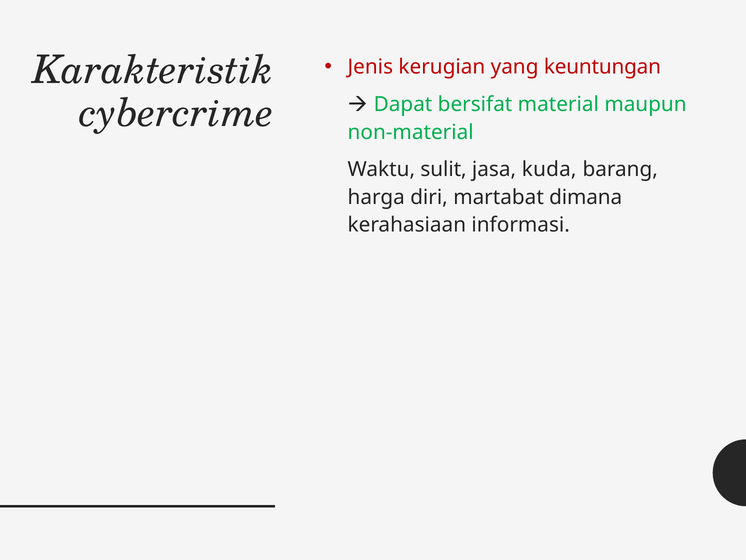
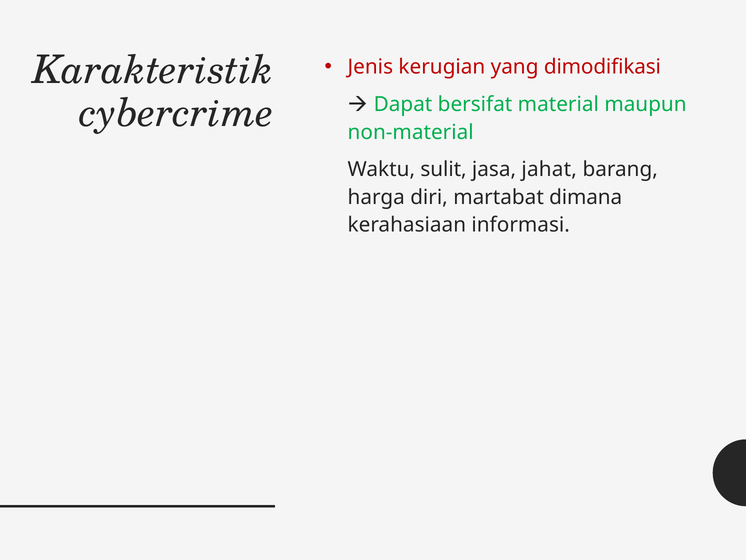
keuntungan: keuntungan -> dimodifikasi
kuda: kuda -> jahat
